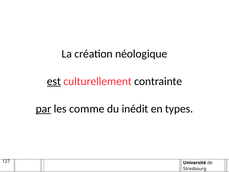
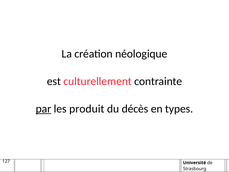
est underline: present -> none
comme: comme -> produit
inédit: inédit -> décès
